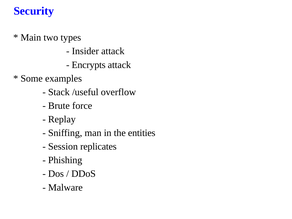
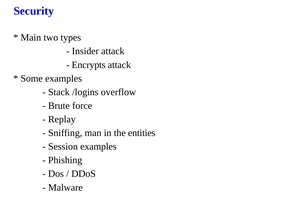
/useful: /useful -> /logins
Session replicates: replicates -> examples
